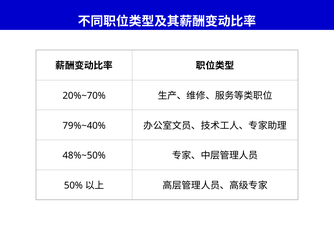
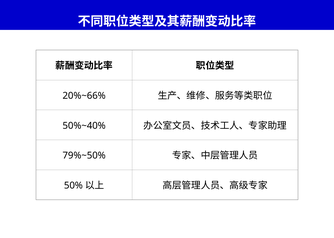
20%~70%: 20%~70% -> 20%~66%
79%~40%: 79%~40% -> 50%~40%
48%~50%: 48%~50% -> 79%~50%
